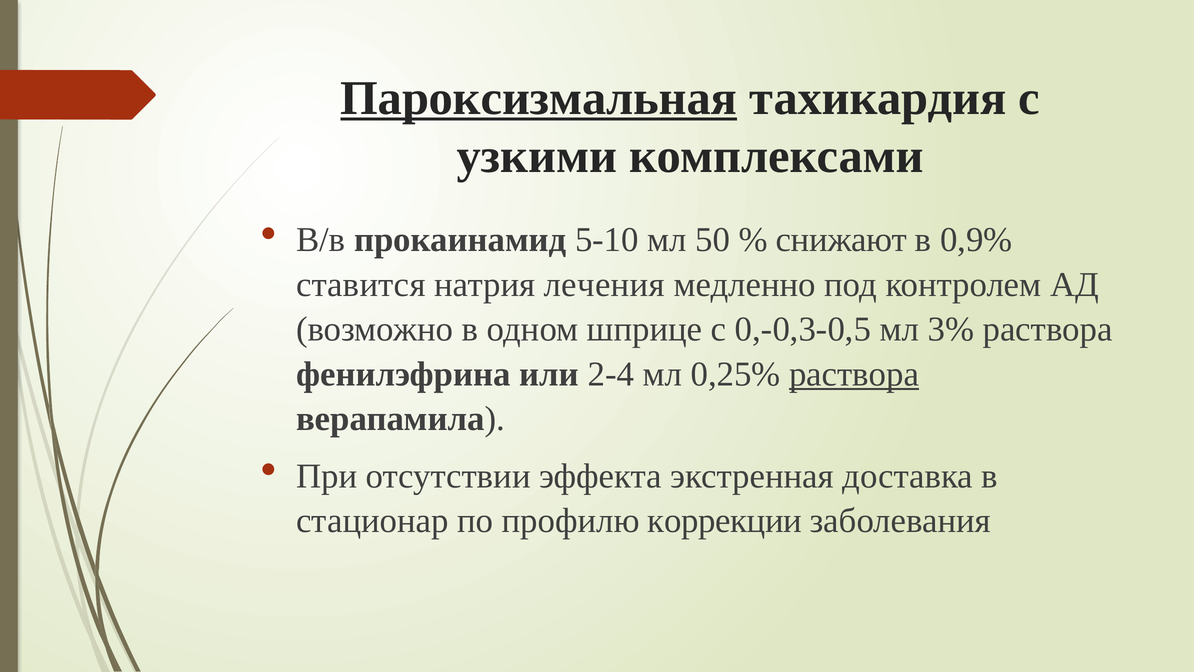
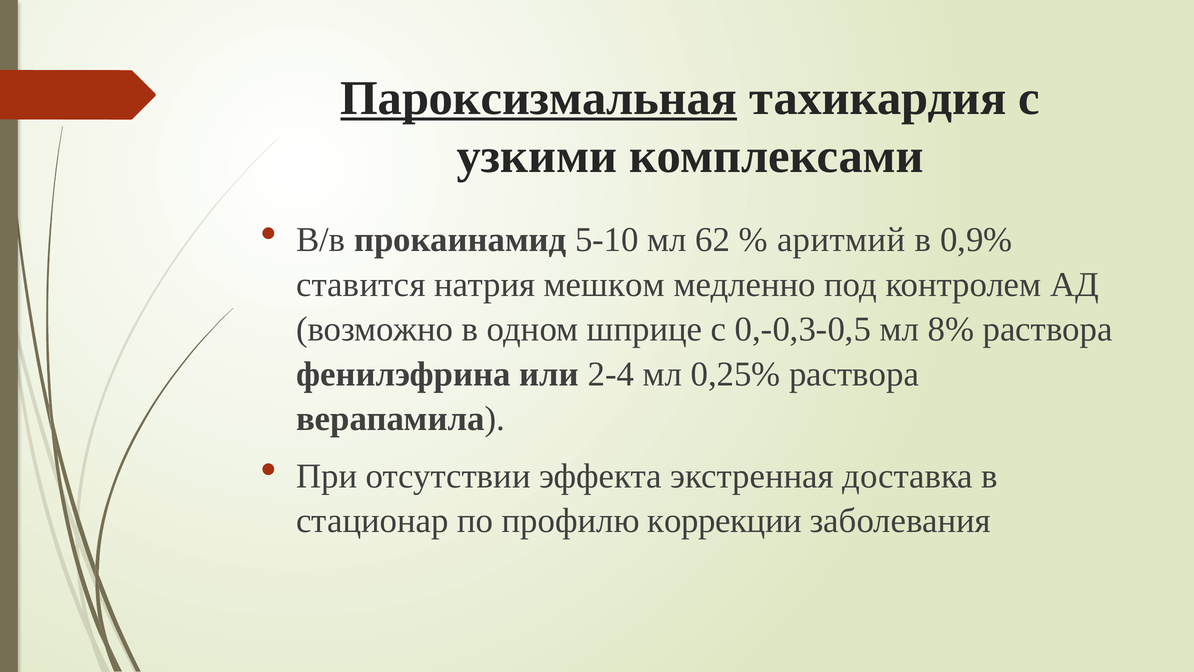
50: 50 -> 62
снижают: снижают -> аритмий
лечения: лечения -> мешком
3%: 3% -> 8%
раствора at (854, 374) underline: present -> none
